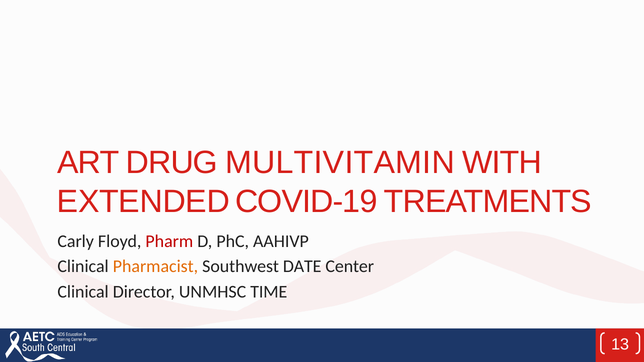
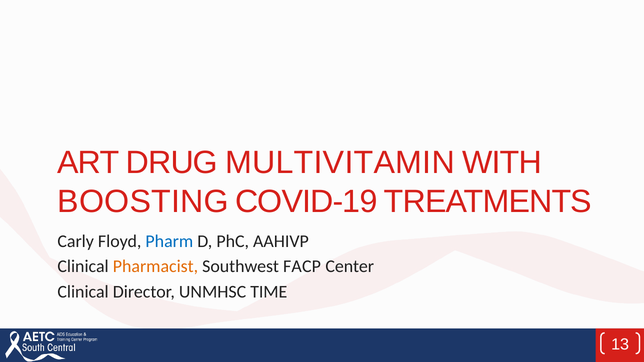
EXTENDED: EXTENDED -> BOOSTING
Pharm colour: red -> blue
DATE: DATE -> FACP
